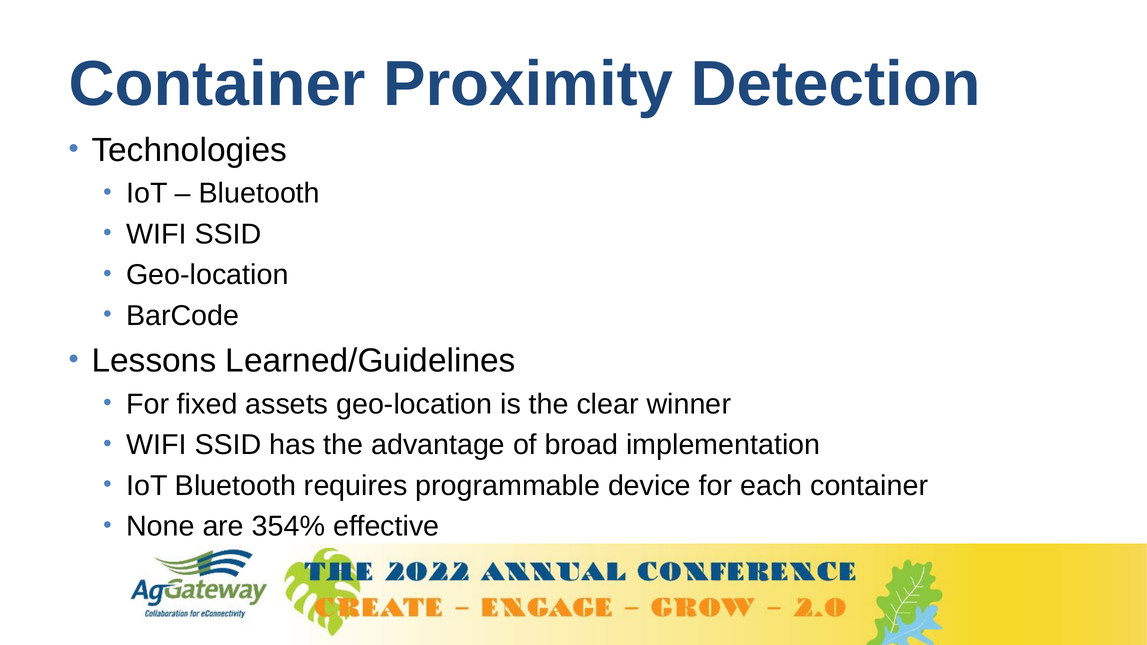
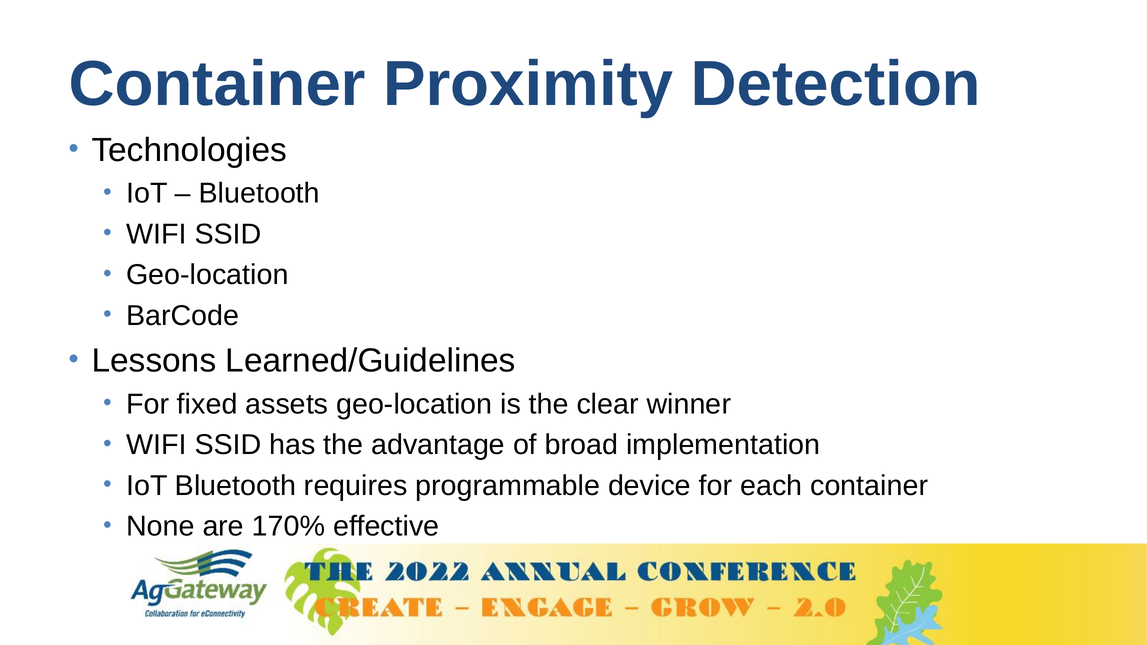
354%: 354% -> 170%
